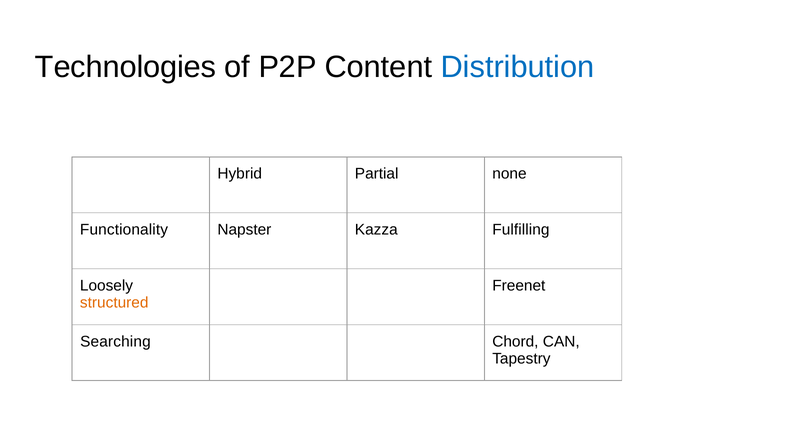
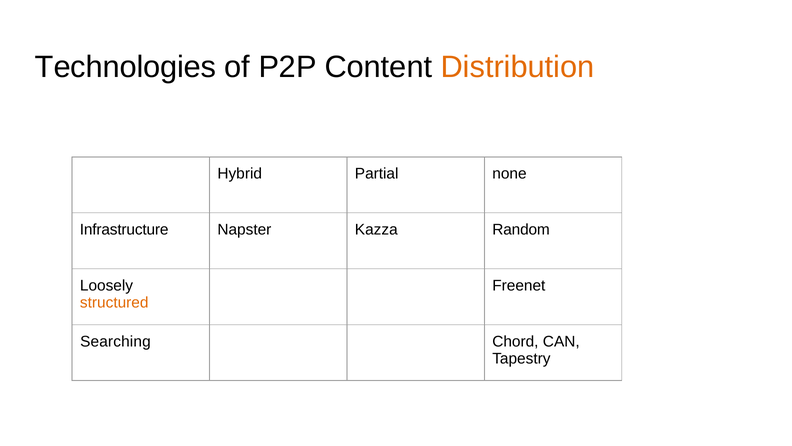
Distribution colour: blue -> orange
Functionality: Functionality -> Infrastructure
Fulfilling: Fulfilling -> Random
